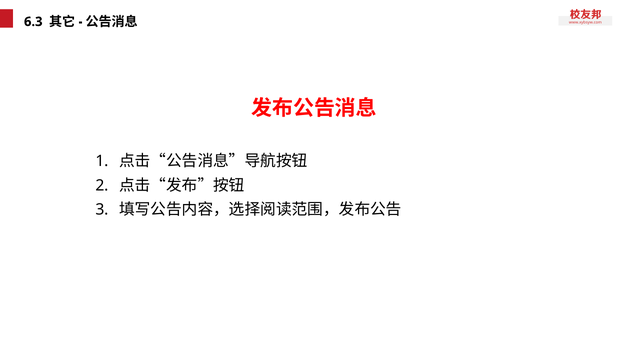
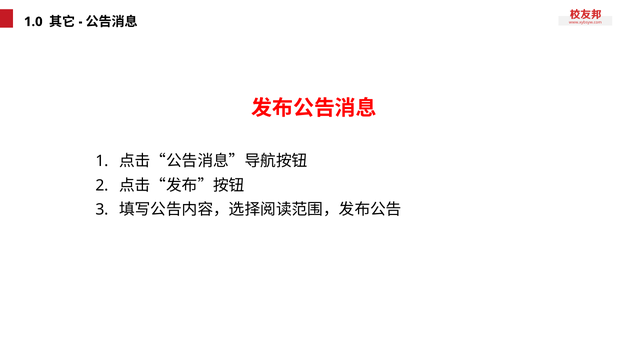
6.3: 6.3 -> 1.0
